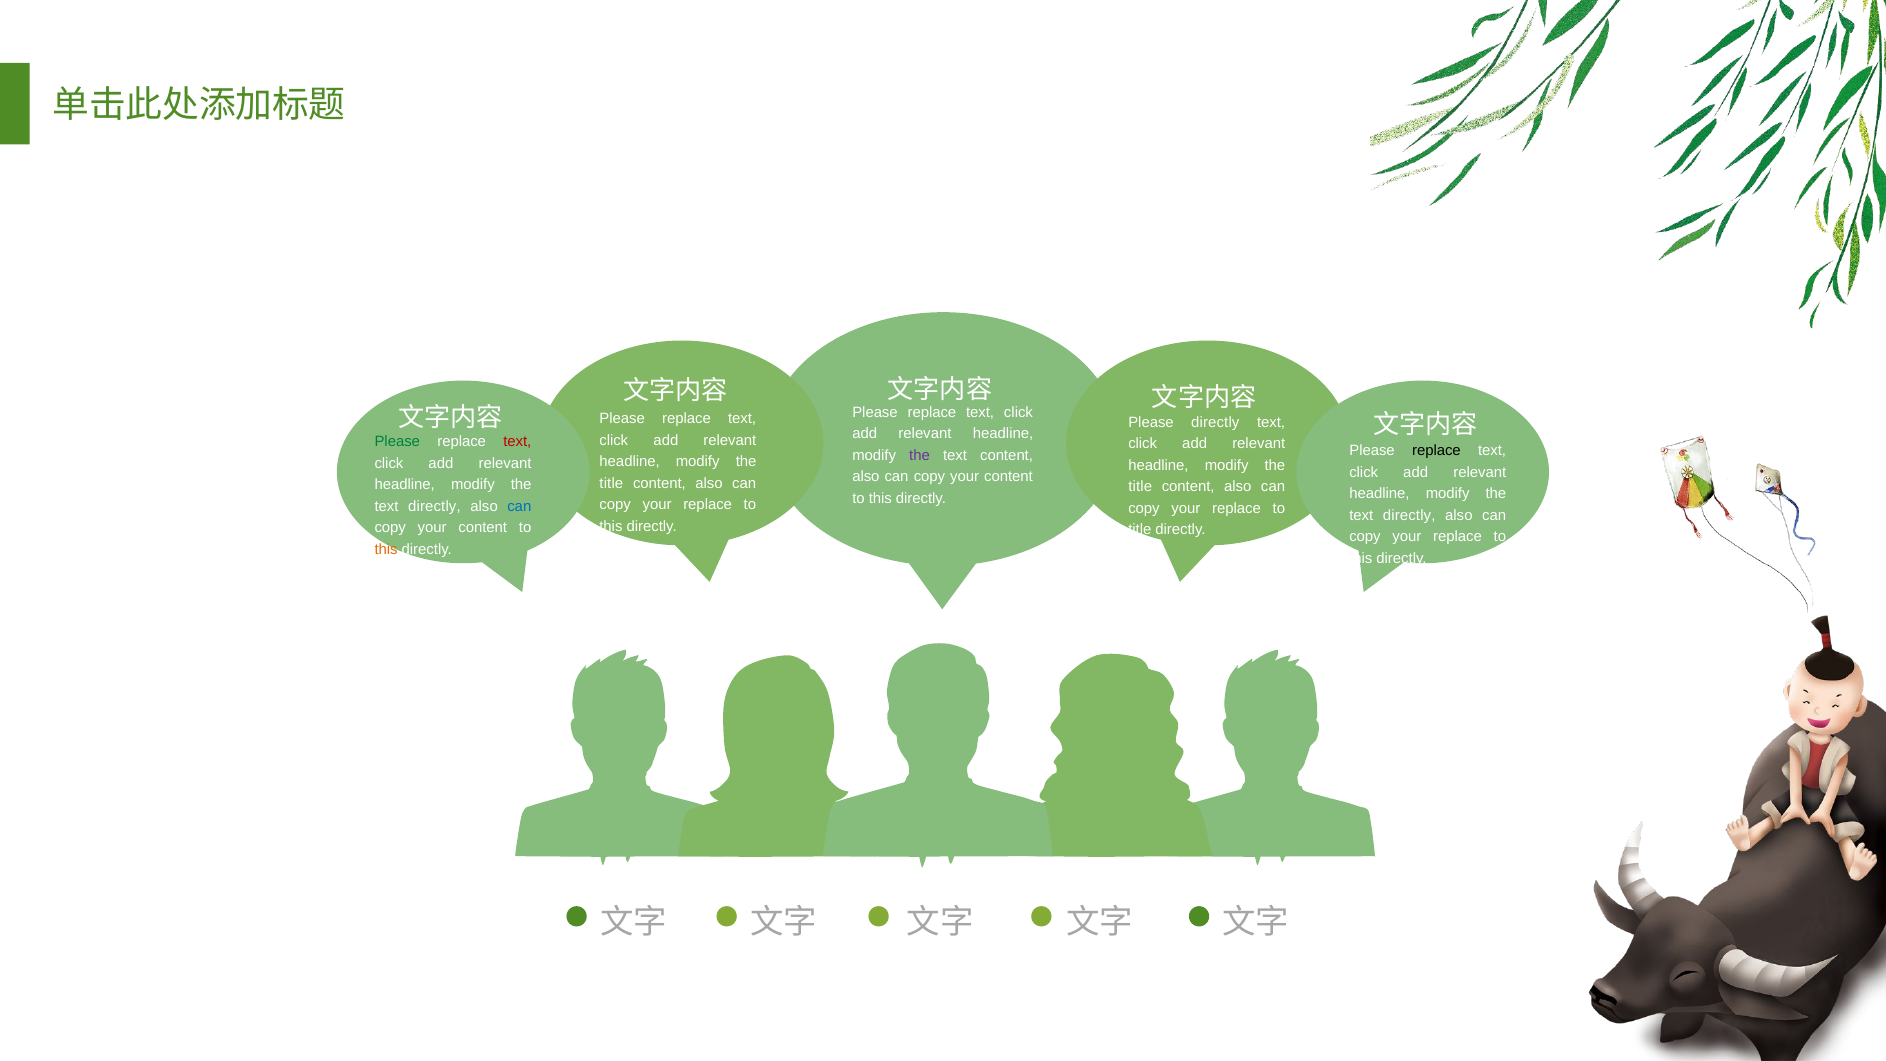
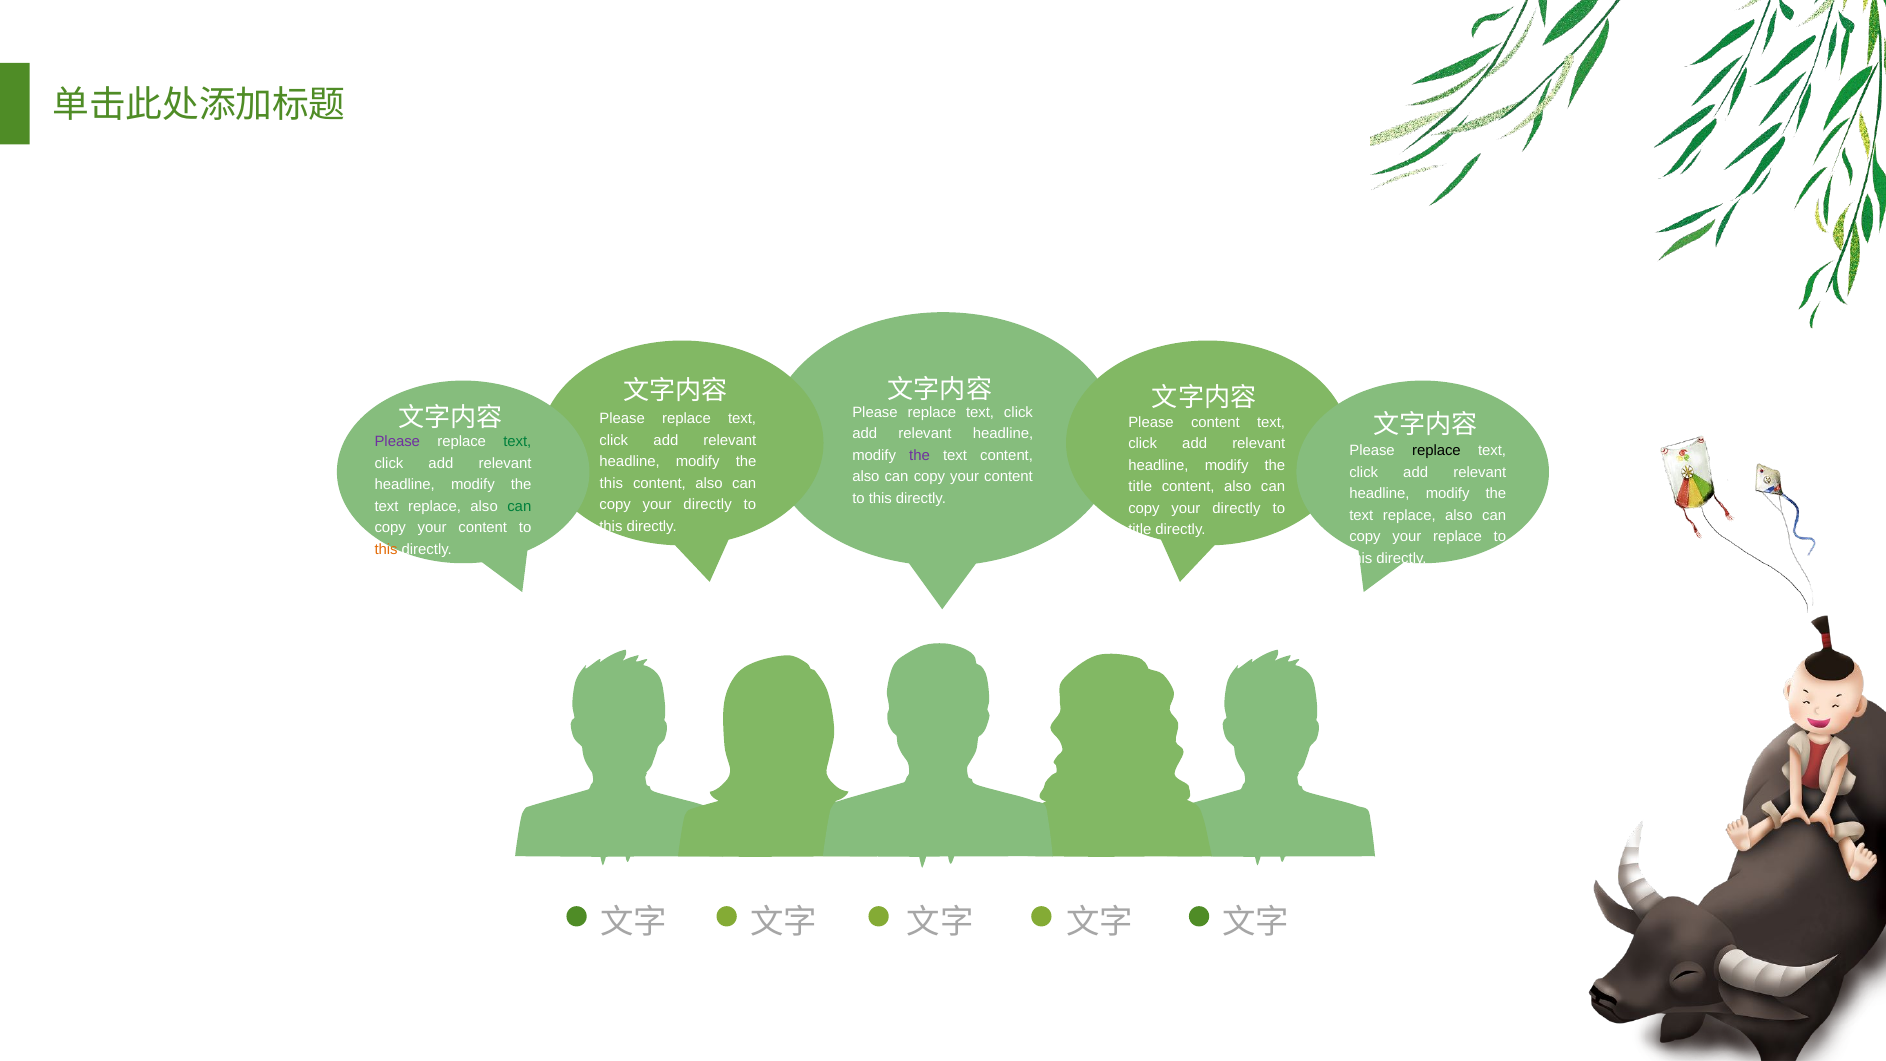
Please directly: directly -> content
Please at (397, 442) colour: green -> purple
text at (517, 442) colour: red -> green
title at (611, 483): title -> this
replace at (708, 505): replace -> directly
directly at (434, 506): directly -> replace
can at (519, 506) colour: blue -> green
replace at (1237, 508): replace -> directly
directly at (1409, 515): directly -> replace
